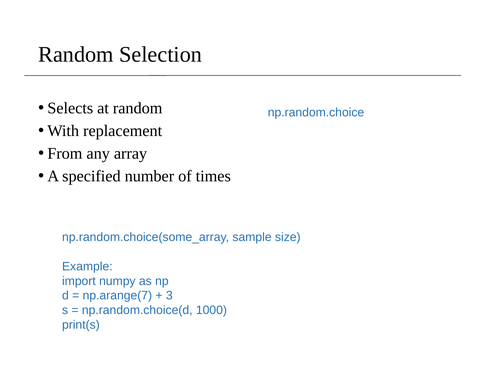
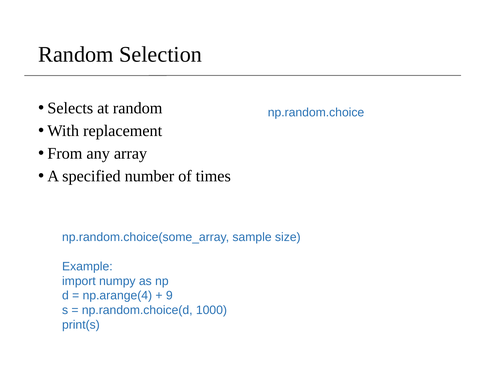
np.arange(7: np.arange(7 -> np.arange(4
3: 3 -> 9
